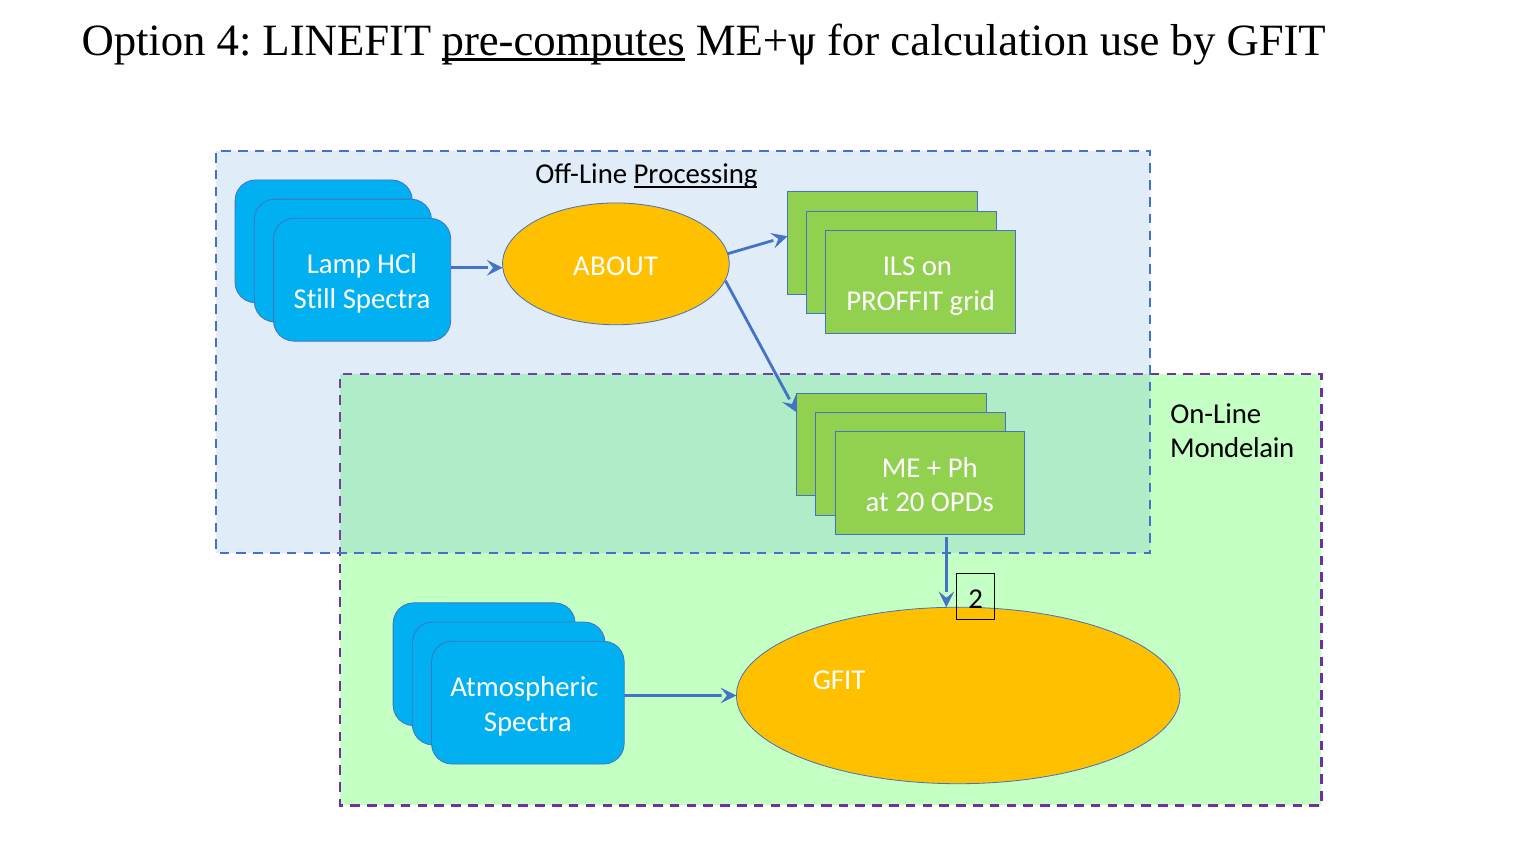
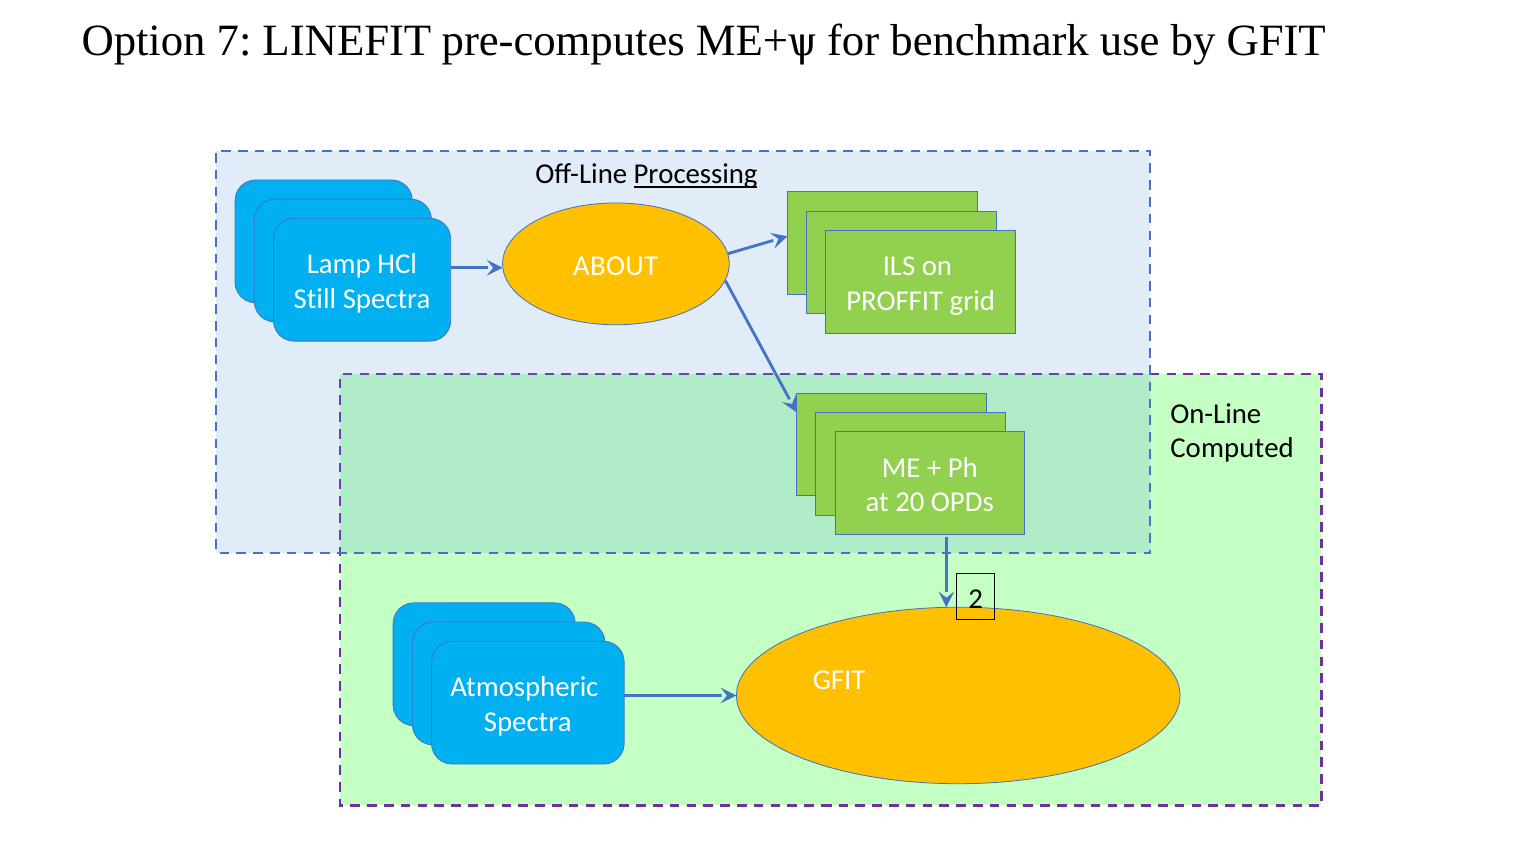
4: 4 -> 7
pre-computes underline: present -> none
calculation: calculation -> benchmark
Mondelain: Mondelain -> Computed
